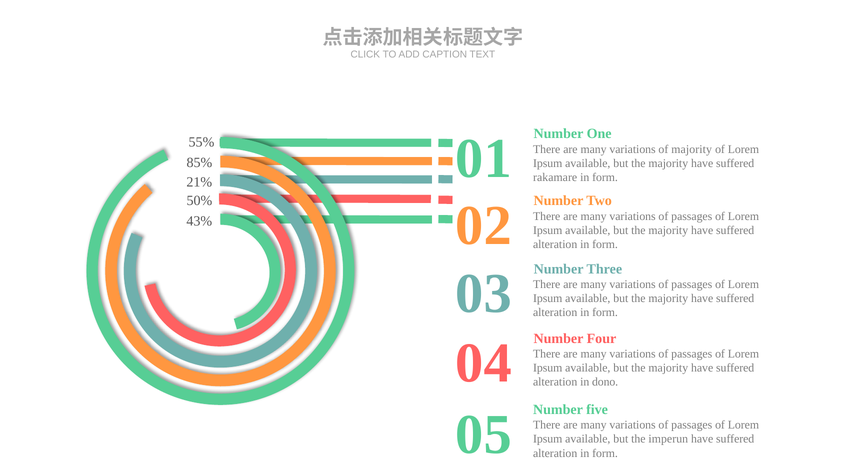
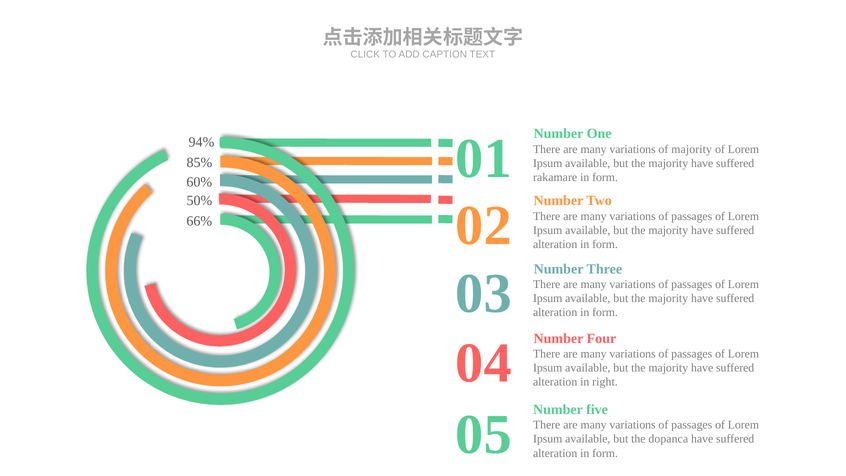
55%: 55% -> 94%
21%: 21% -> 60%
43%: 43% -> 66%
dono: dono -> right
imperun: imperun -> dopanca
